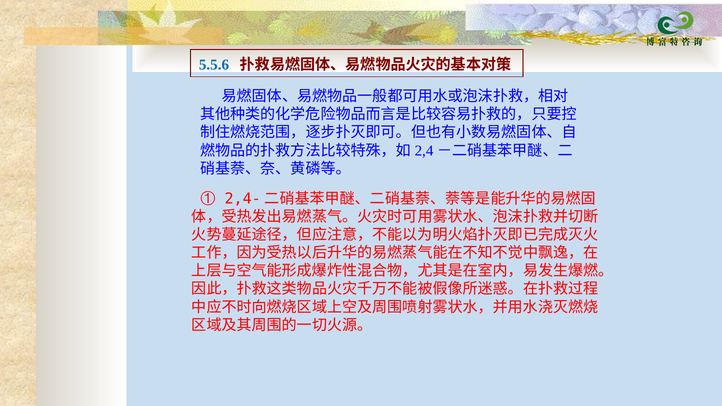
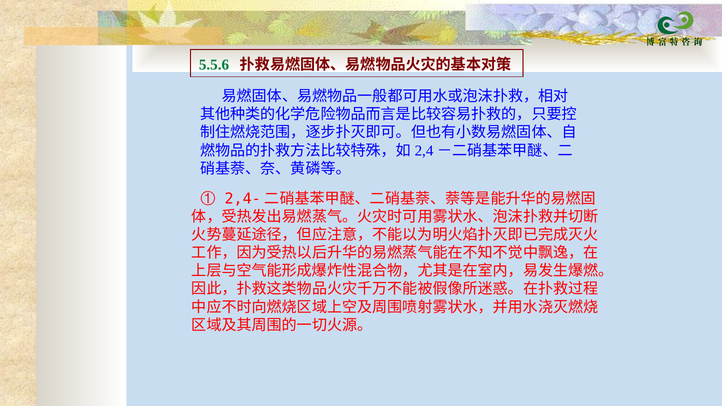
5.5.6 colour: blue -> green
